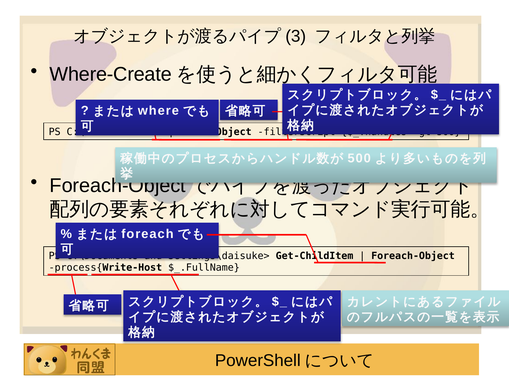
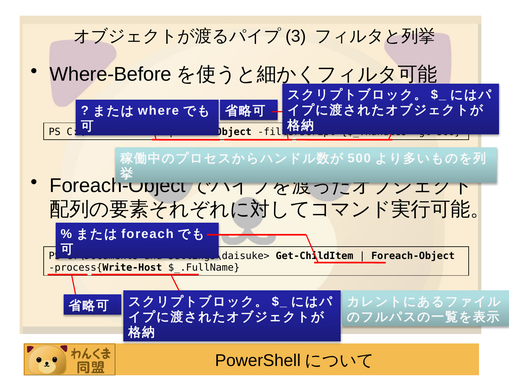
Where-Create: Where-Create -> Where-Before
